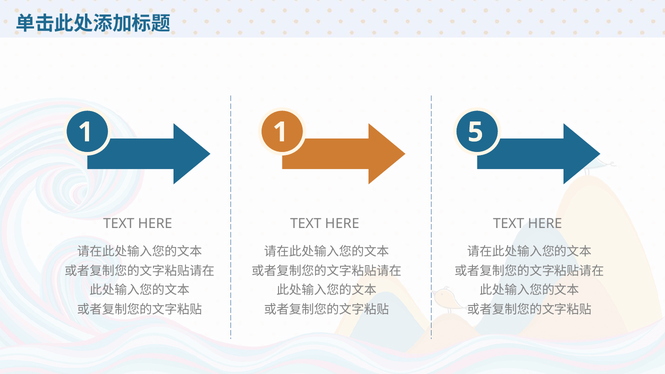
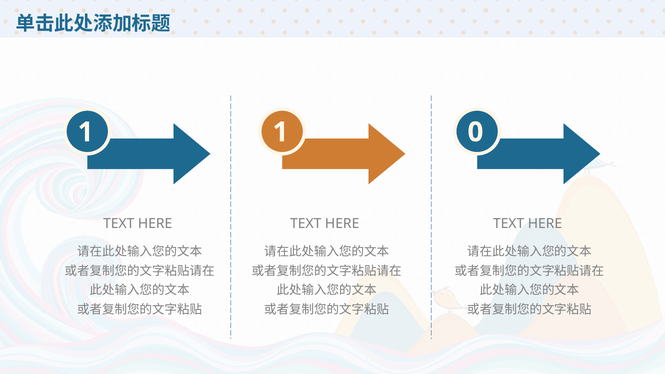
5: 5 -> 0
